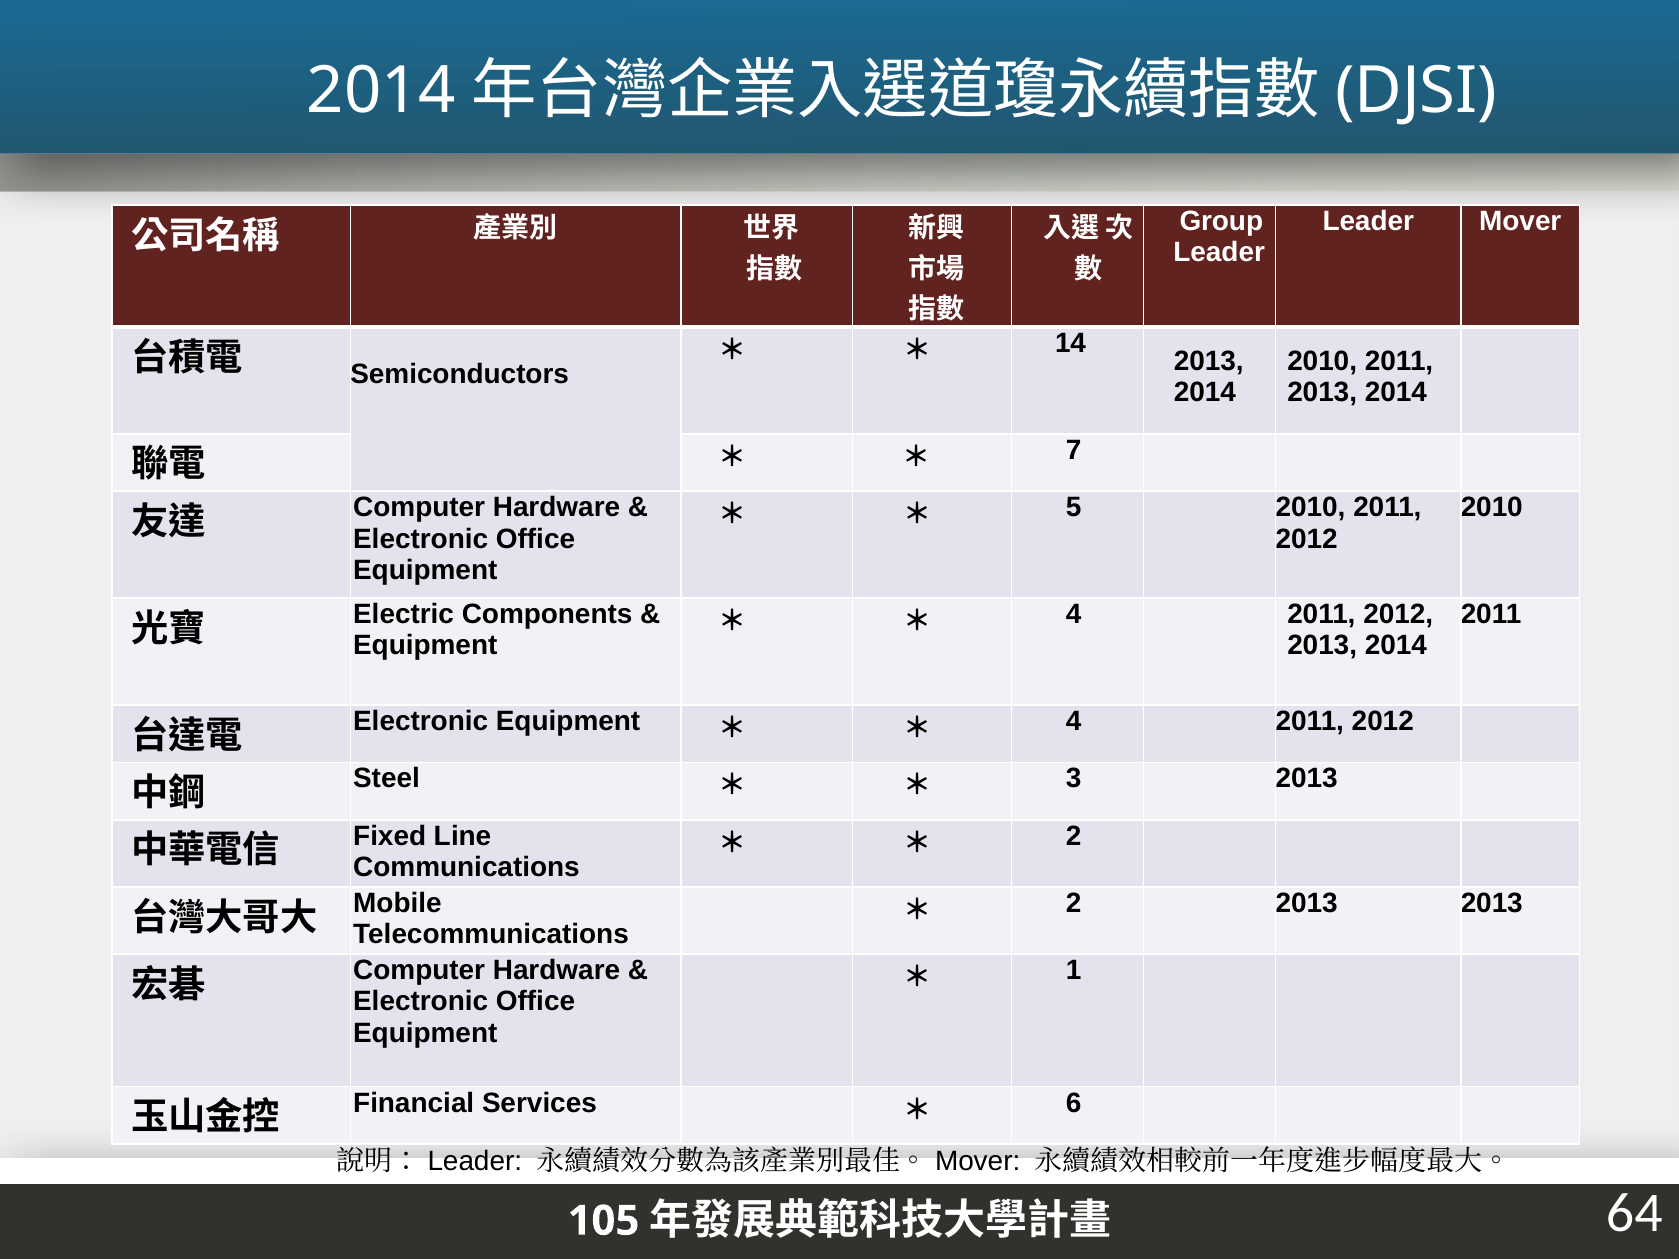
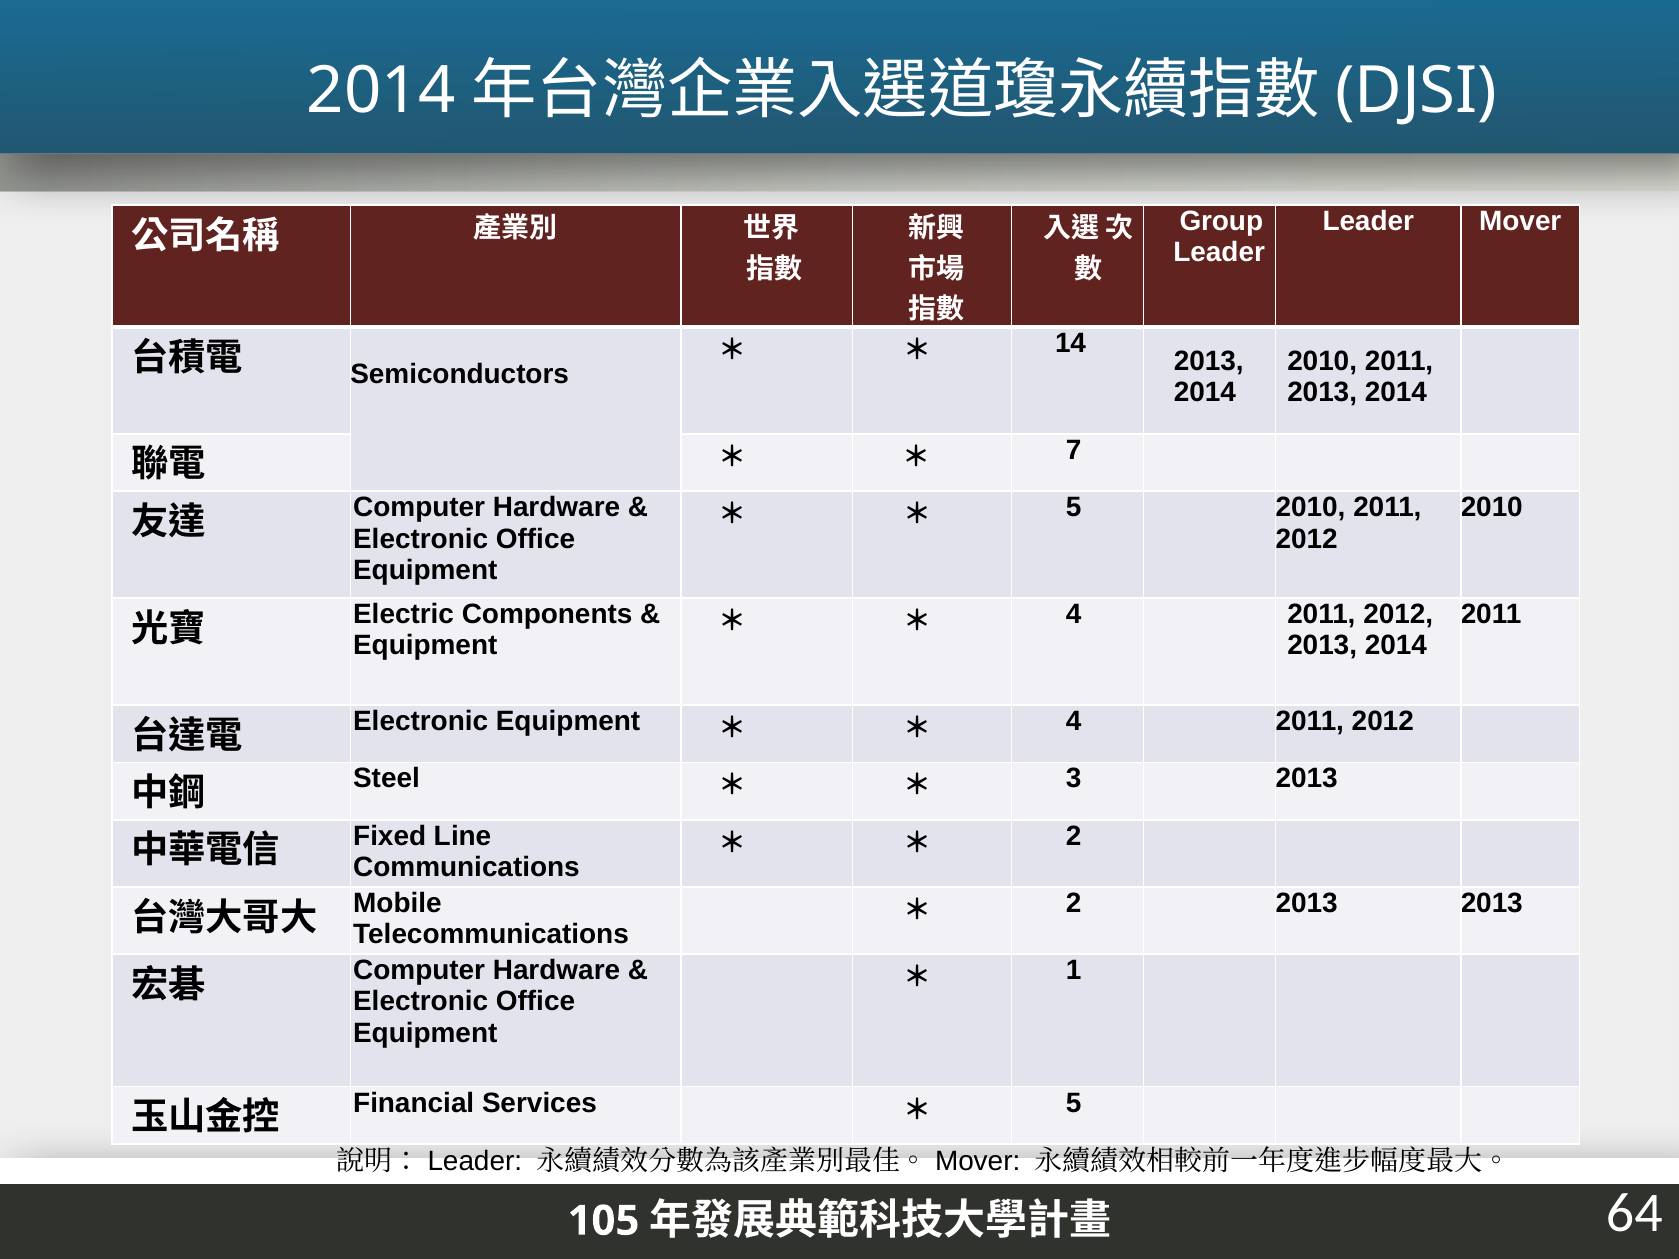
6 at (1074, 1103): 6 -> 5
